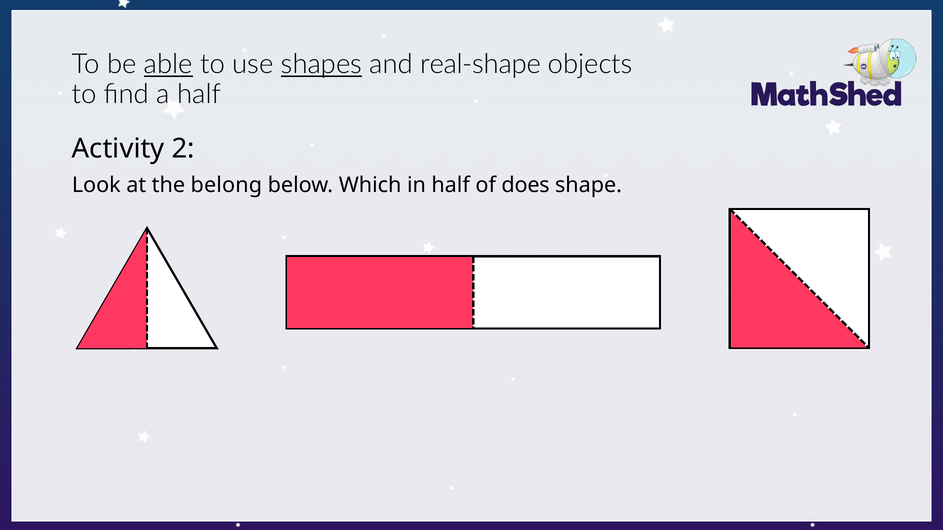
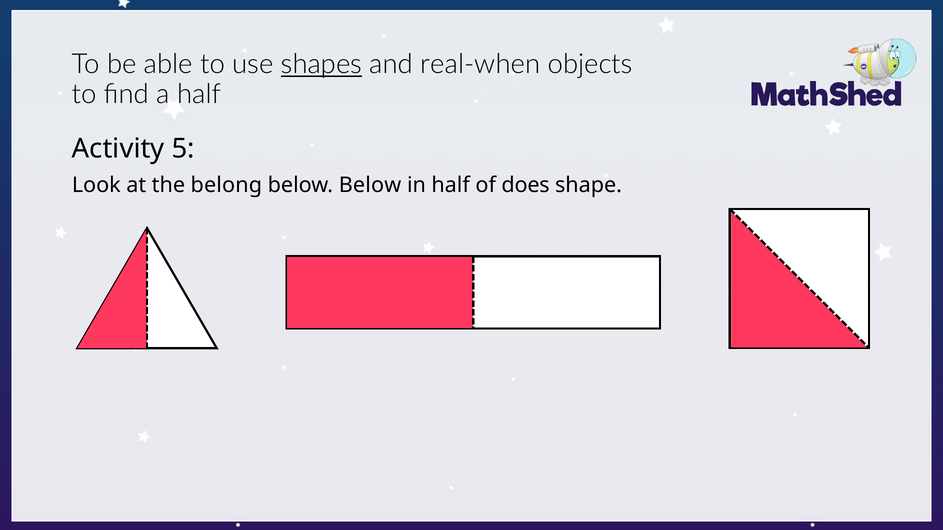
able underline: present -> none
real-shape: real-shape -> real-when
2: 2 -> 5
below Which: Which -> Below
